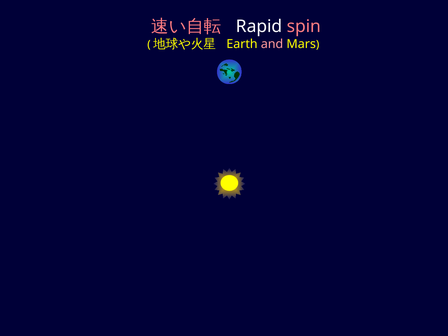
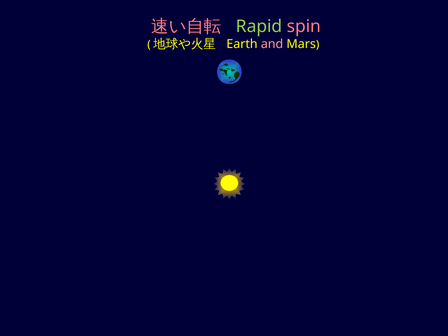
Rapid colour: white -> light green
